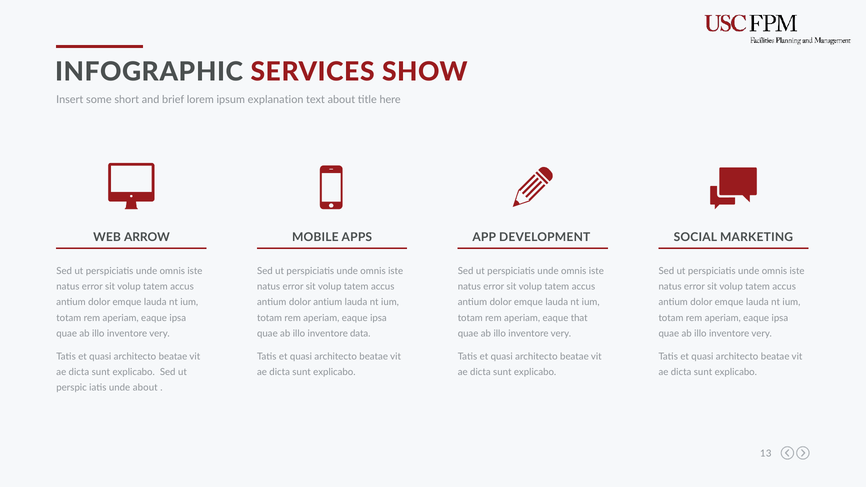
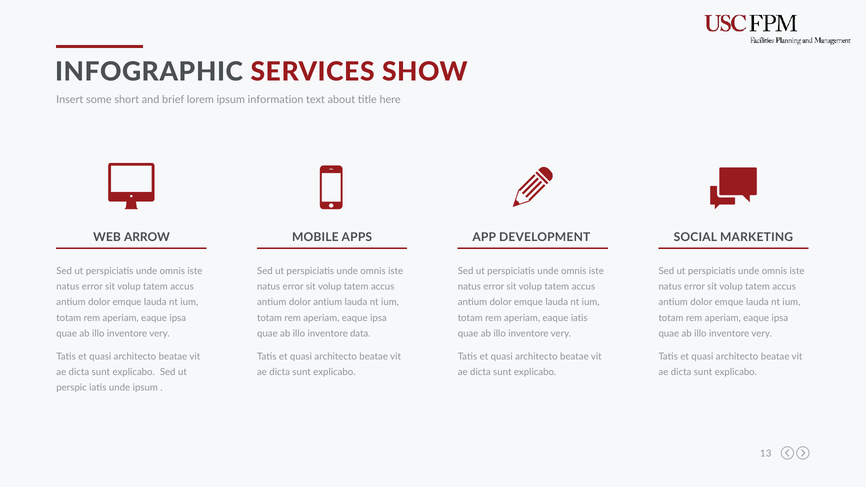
explanation: explanation -> information
eaque that: that -> iatis
unde about: about -> ipsum
